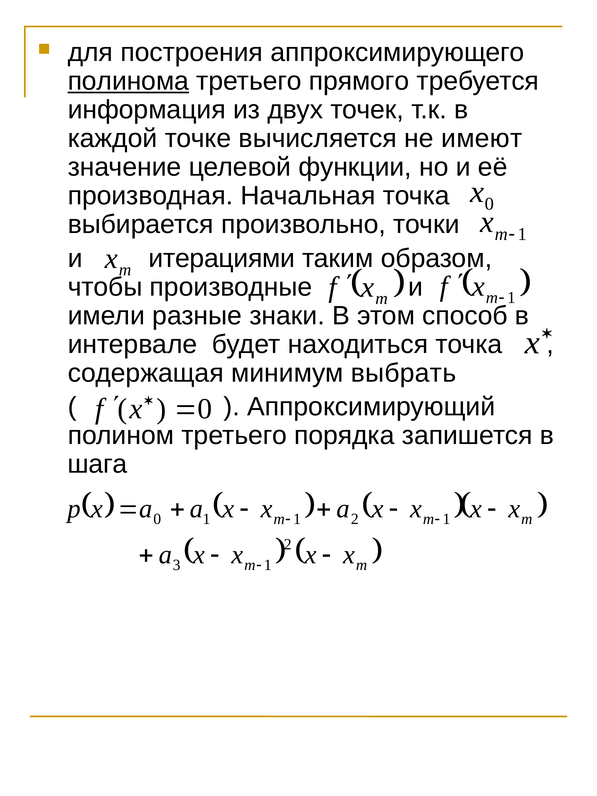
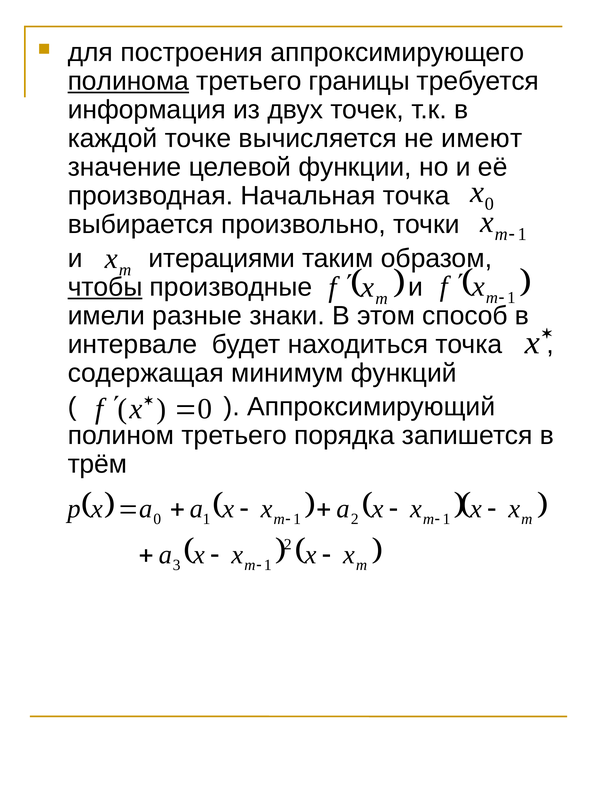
прямого: прямого -> границы
чтобы underline: none -> present
выбрать: выбрать -> функций
шага: шага -> трём
